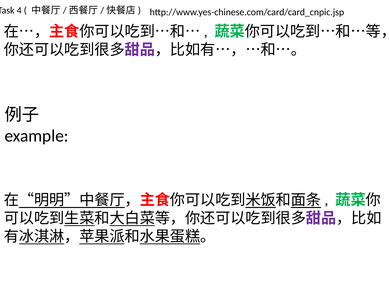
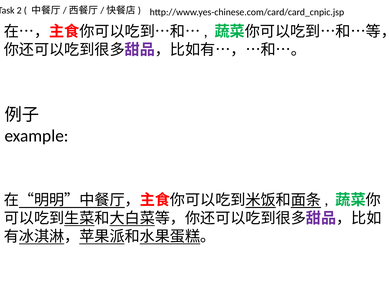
4: 4 -> 2
